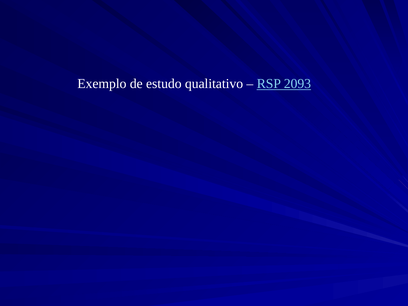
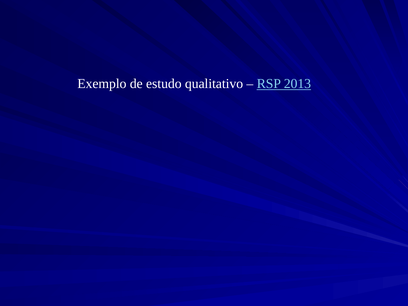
2093: 2093 -> 2013
